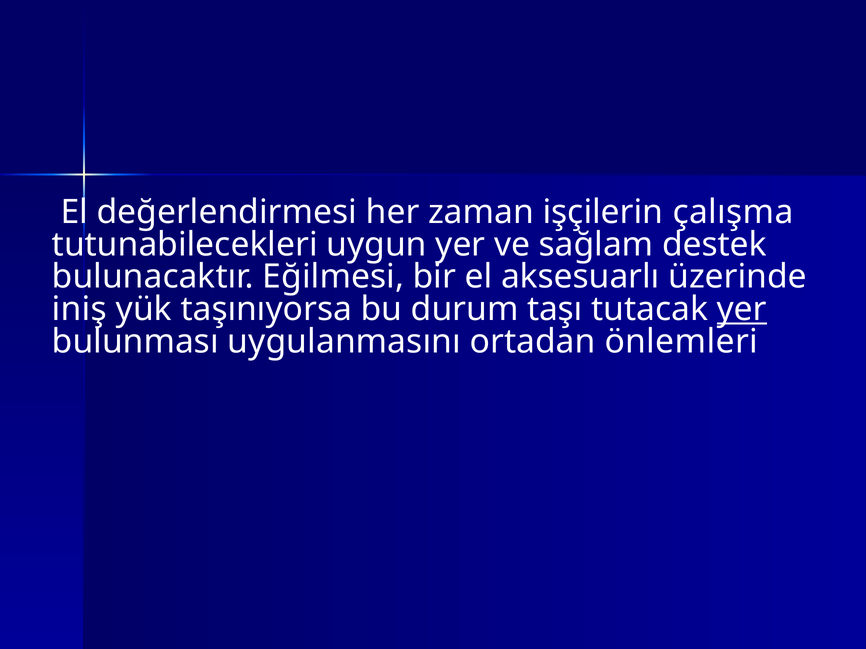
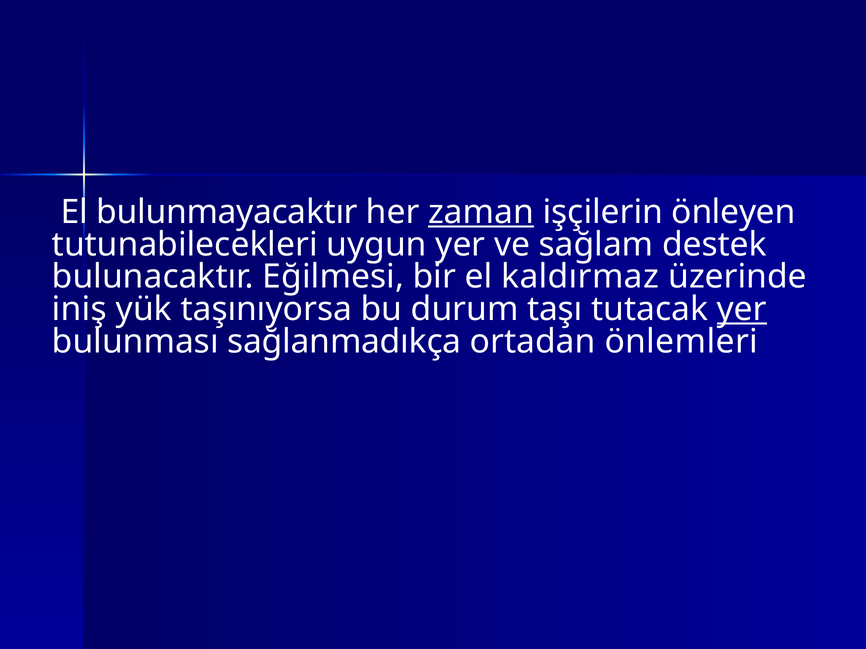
değerlendirmesi: değerlendirmesi -> bulunmayacaktır
zaman underline: none -> present
çalışma: çalışma -> önleyen
aksesuarlı: aksesuarlı -> kaldırmaz
uygulanmasını: uygulanmasını -> sağlanmadıkça
